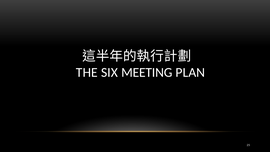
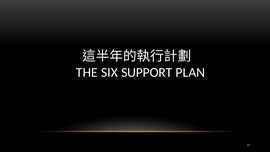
MEETING: MEETING -> SUPPORT
